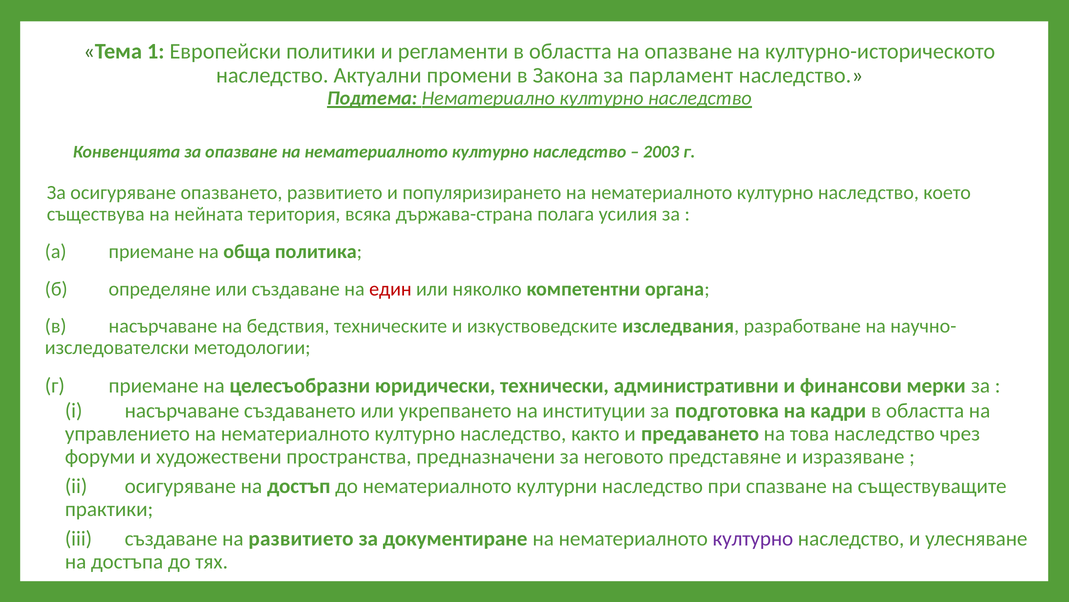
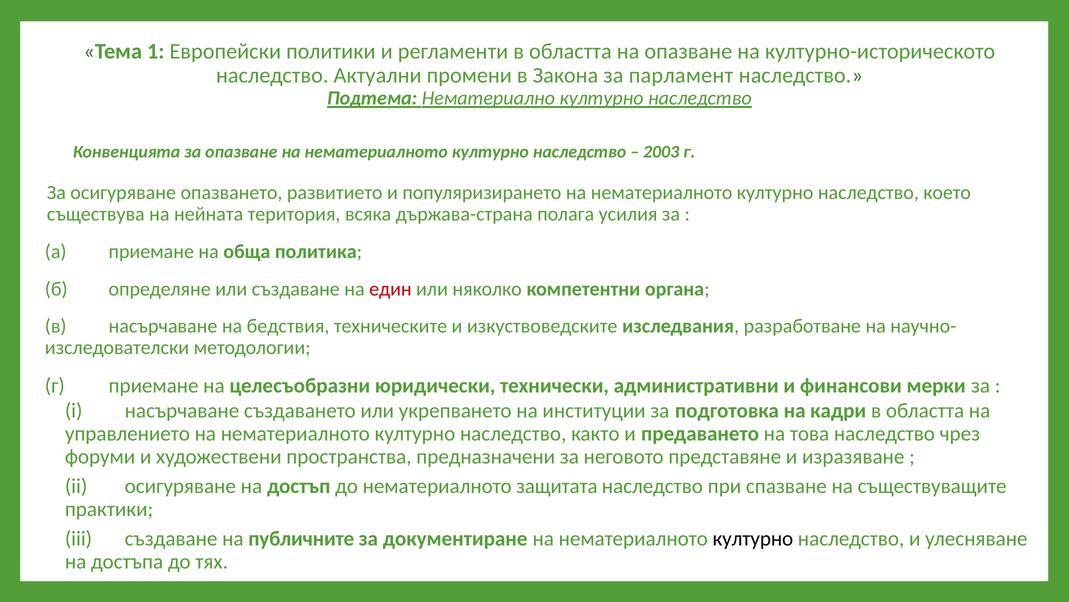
културни: културни -> защитата
на развитието: развитието -> публичните
културно at (753, 538) colour: purple -> black
